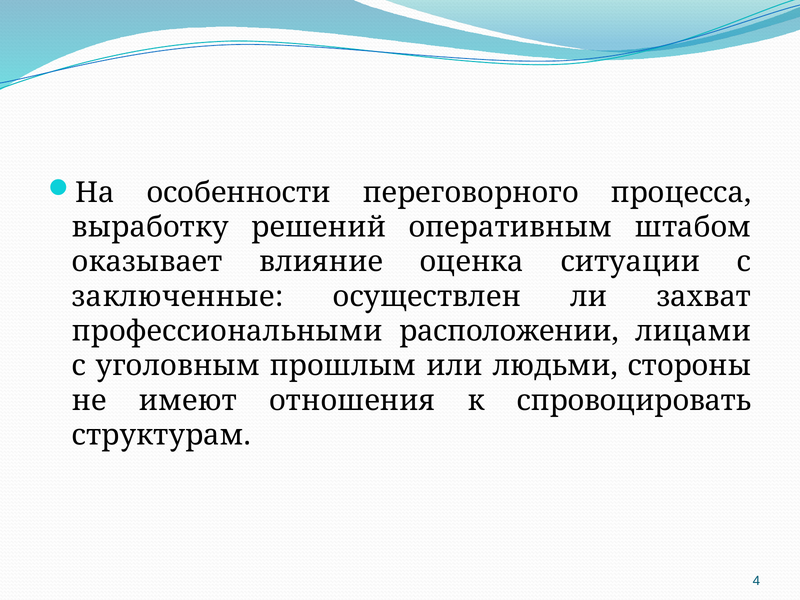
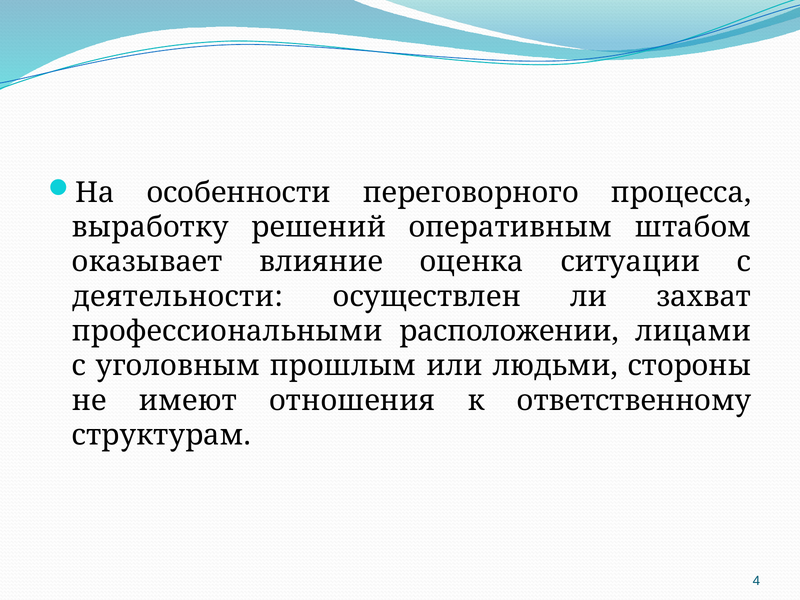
заключенные: заключенные -> деятельности
спровоцировать: спровоцировать -> ответственному
